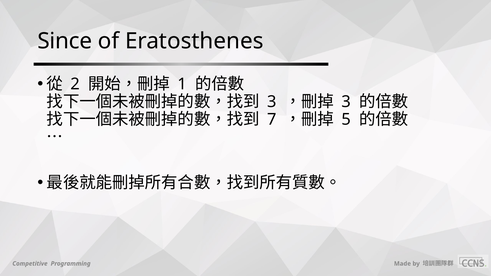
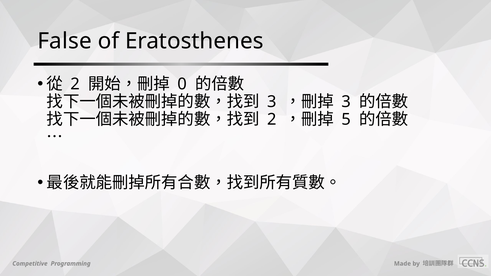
Since: Since -> False
1: 1 -> 0
7 at (272, 119): 7 -> 2
